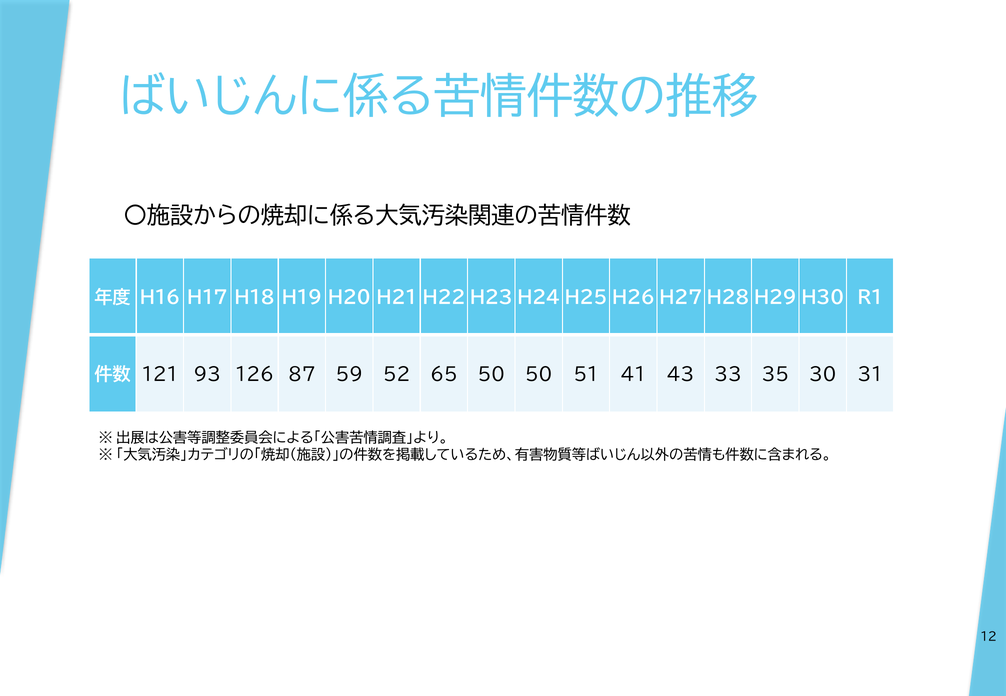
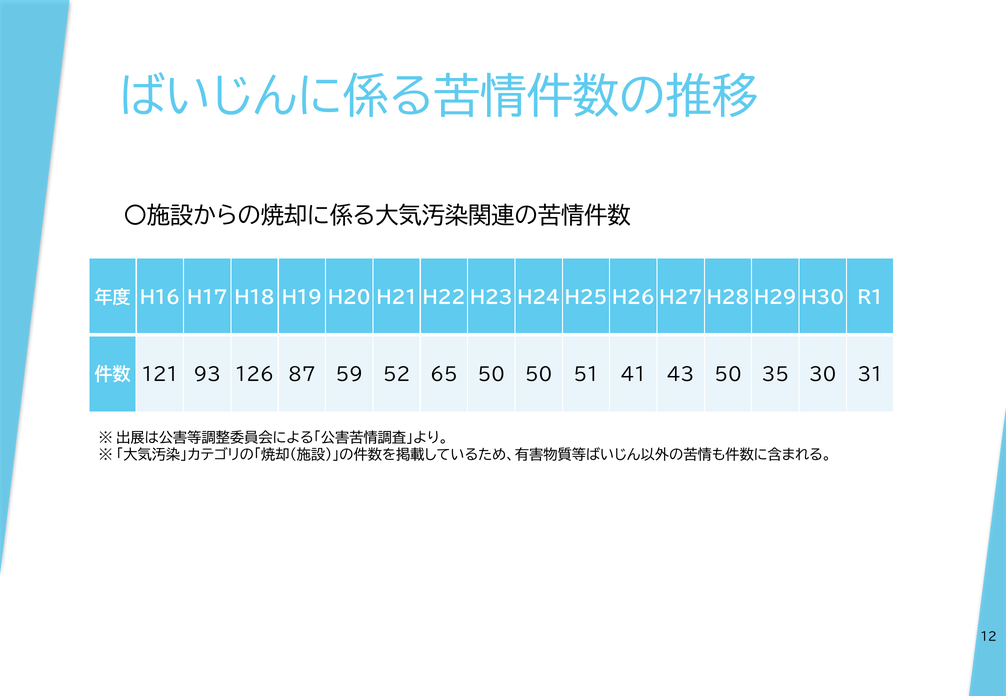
43 33: 33 -> 50
